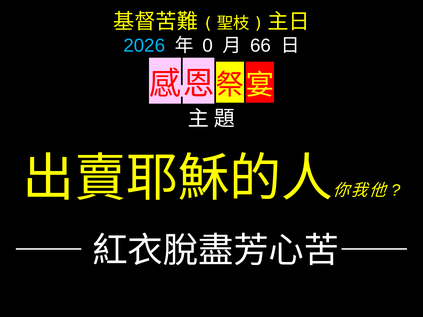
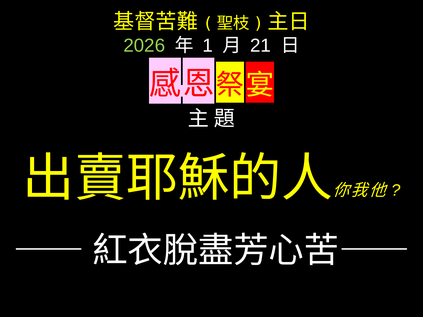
2026 colour: light blue -> light green
0: 0 -> 1
66: 66 -> 21
